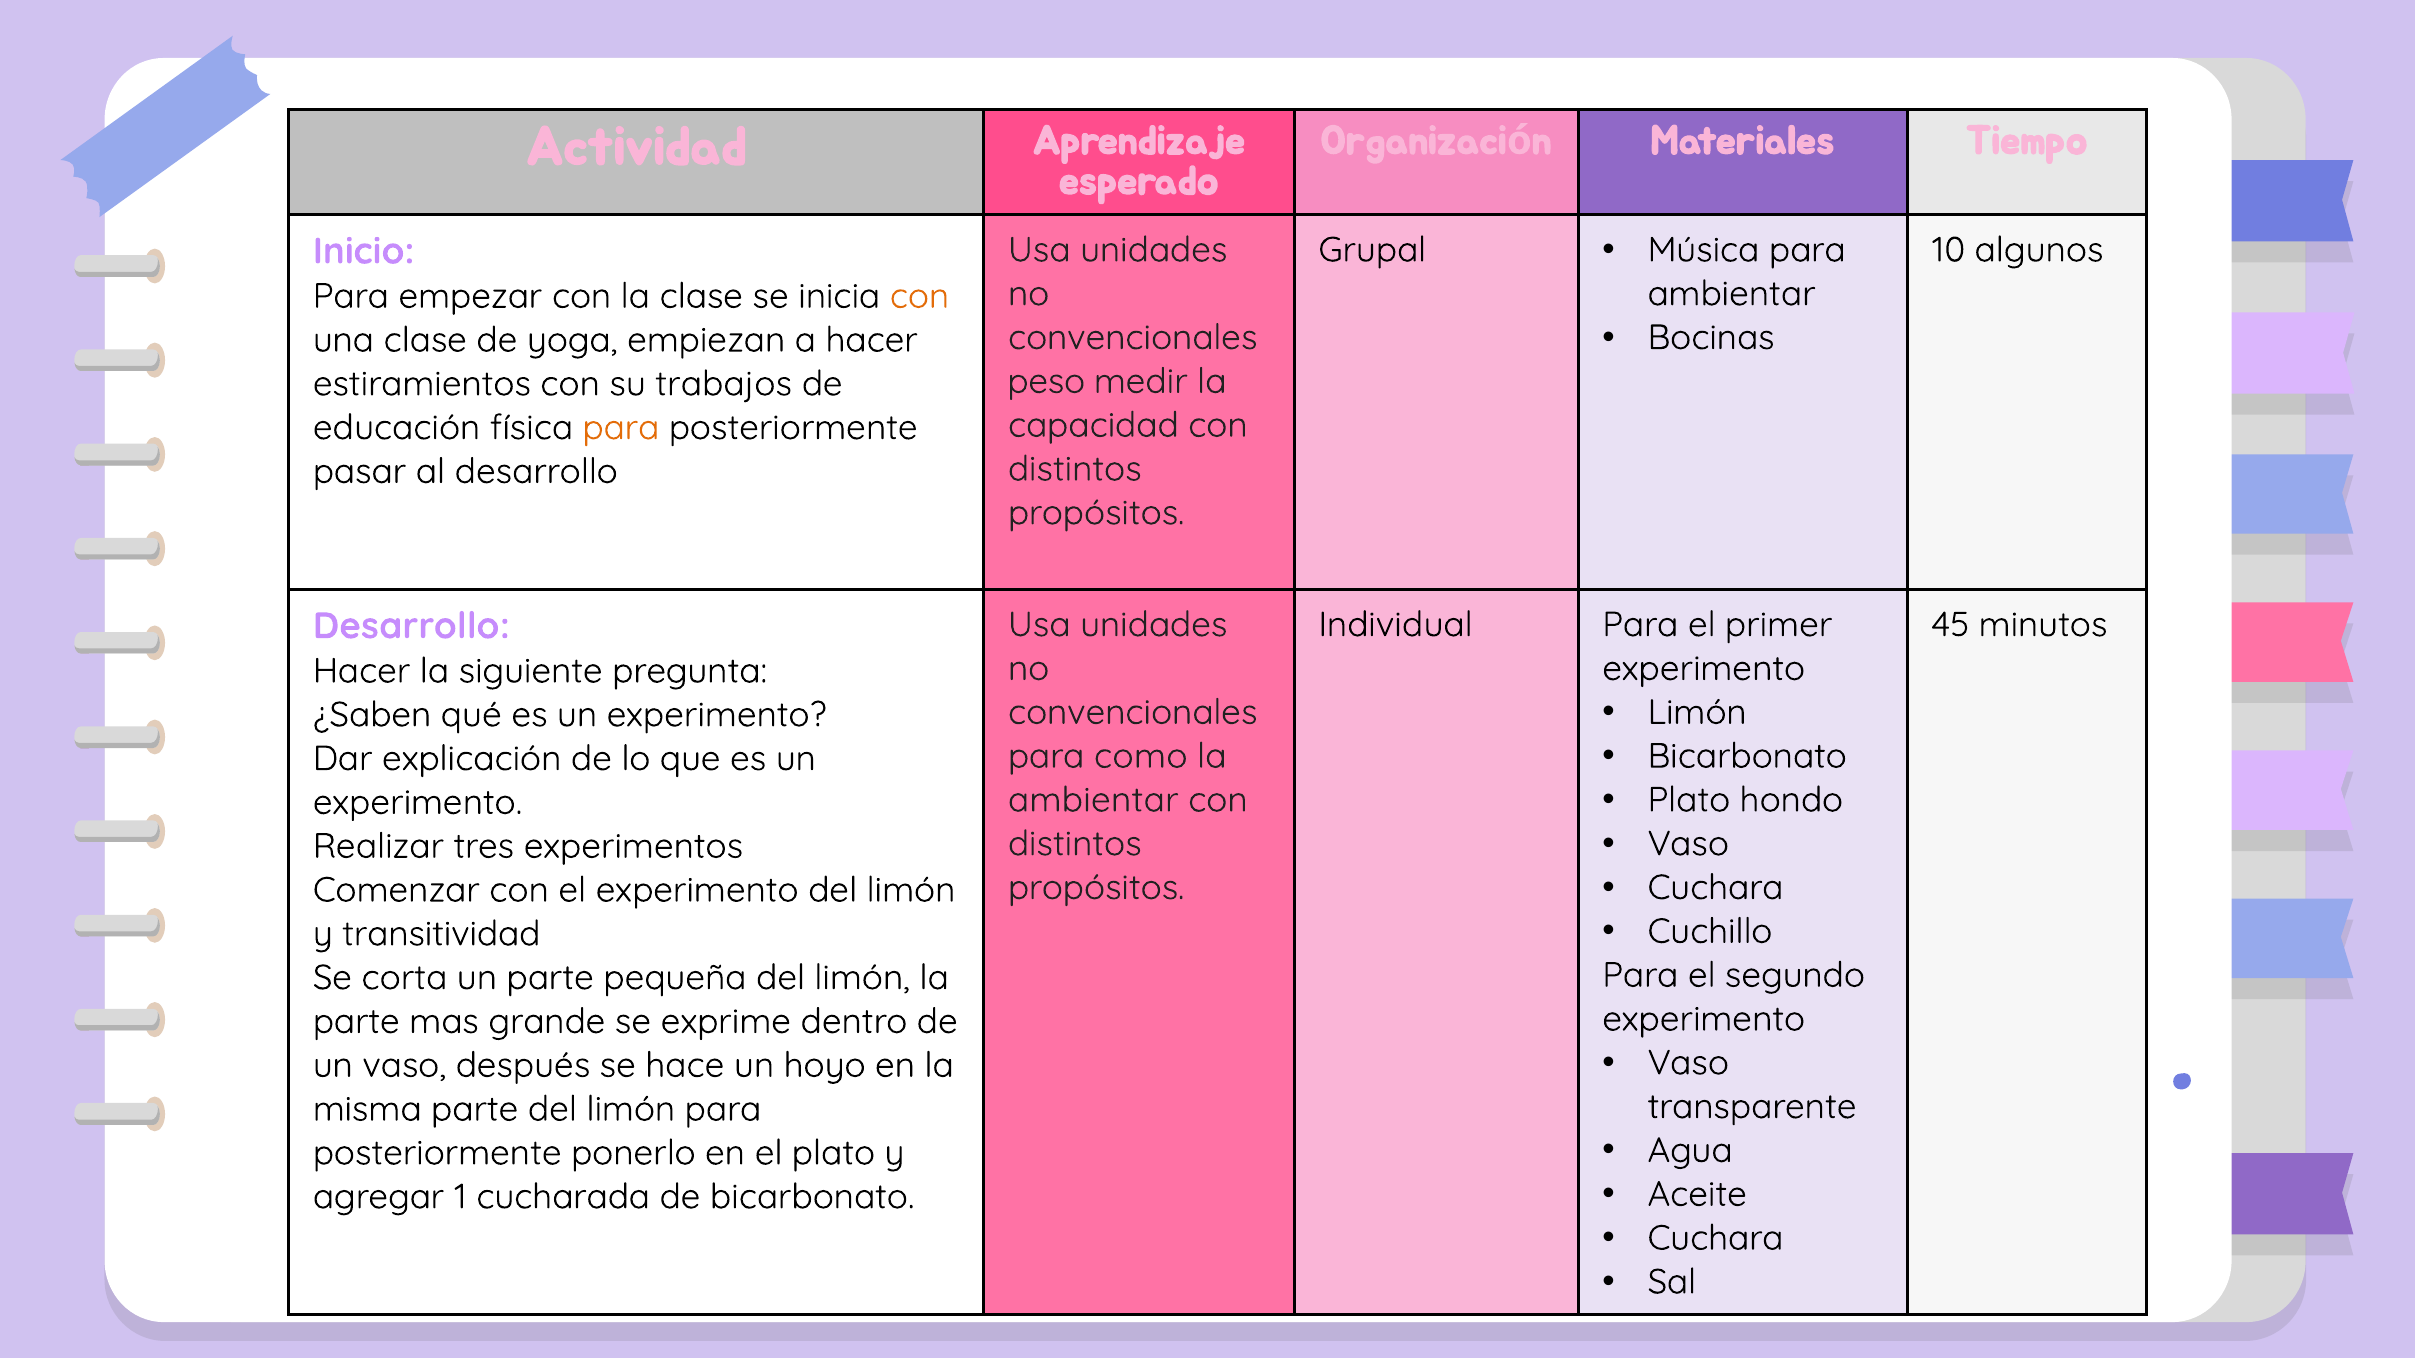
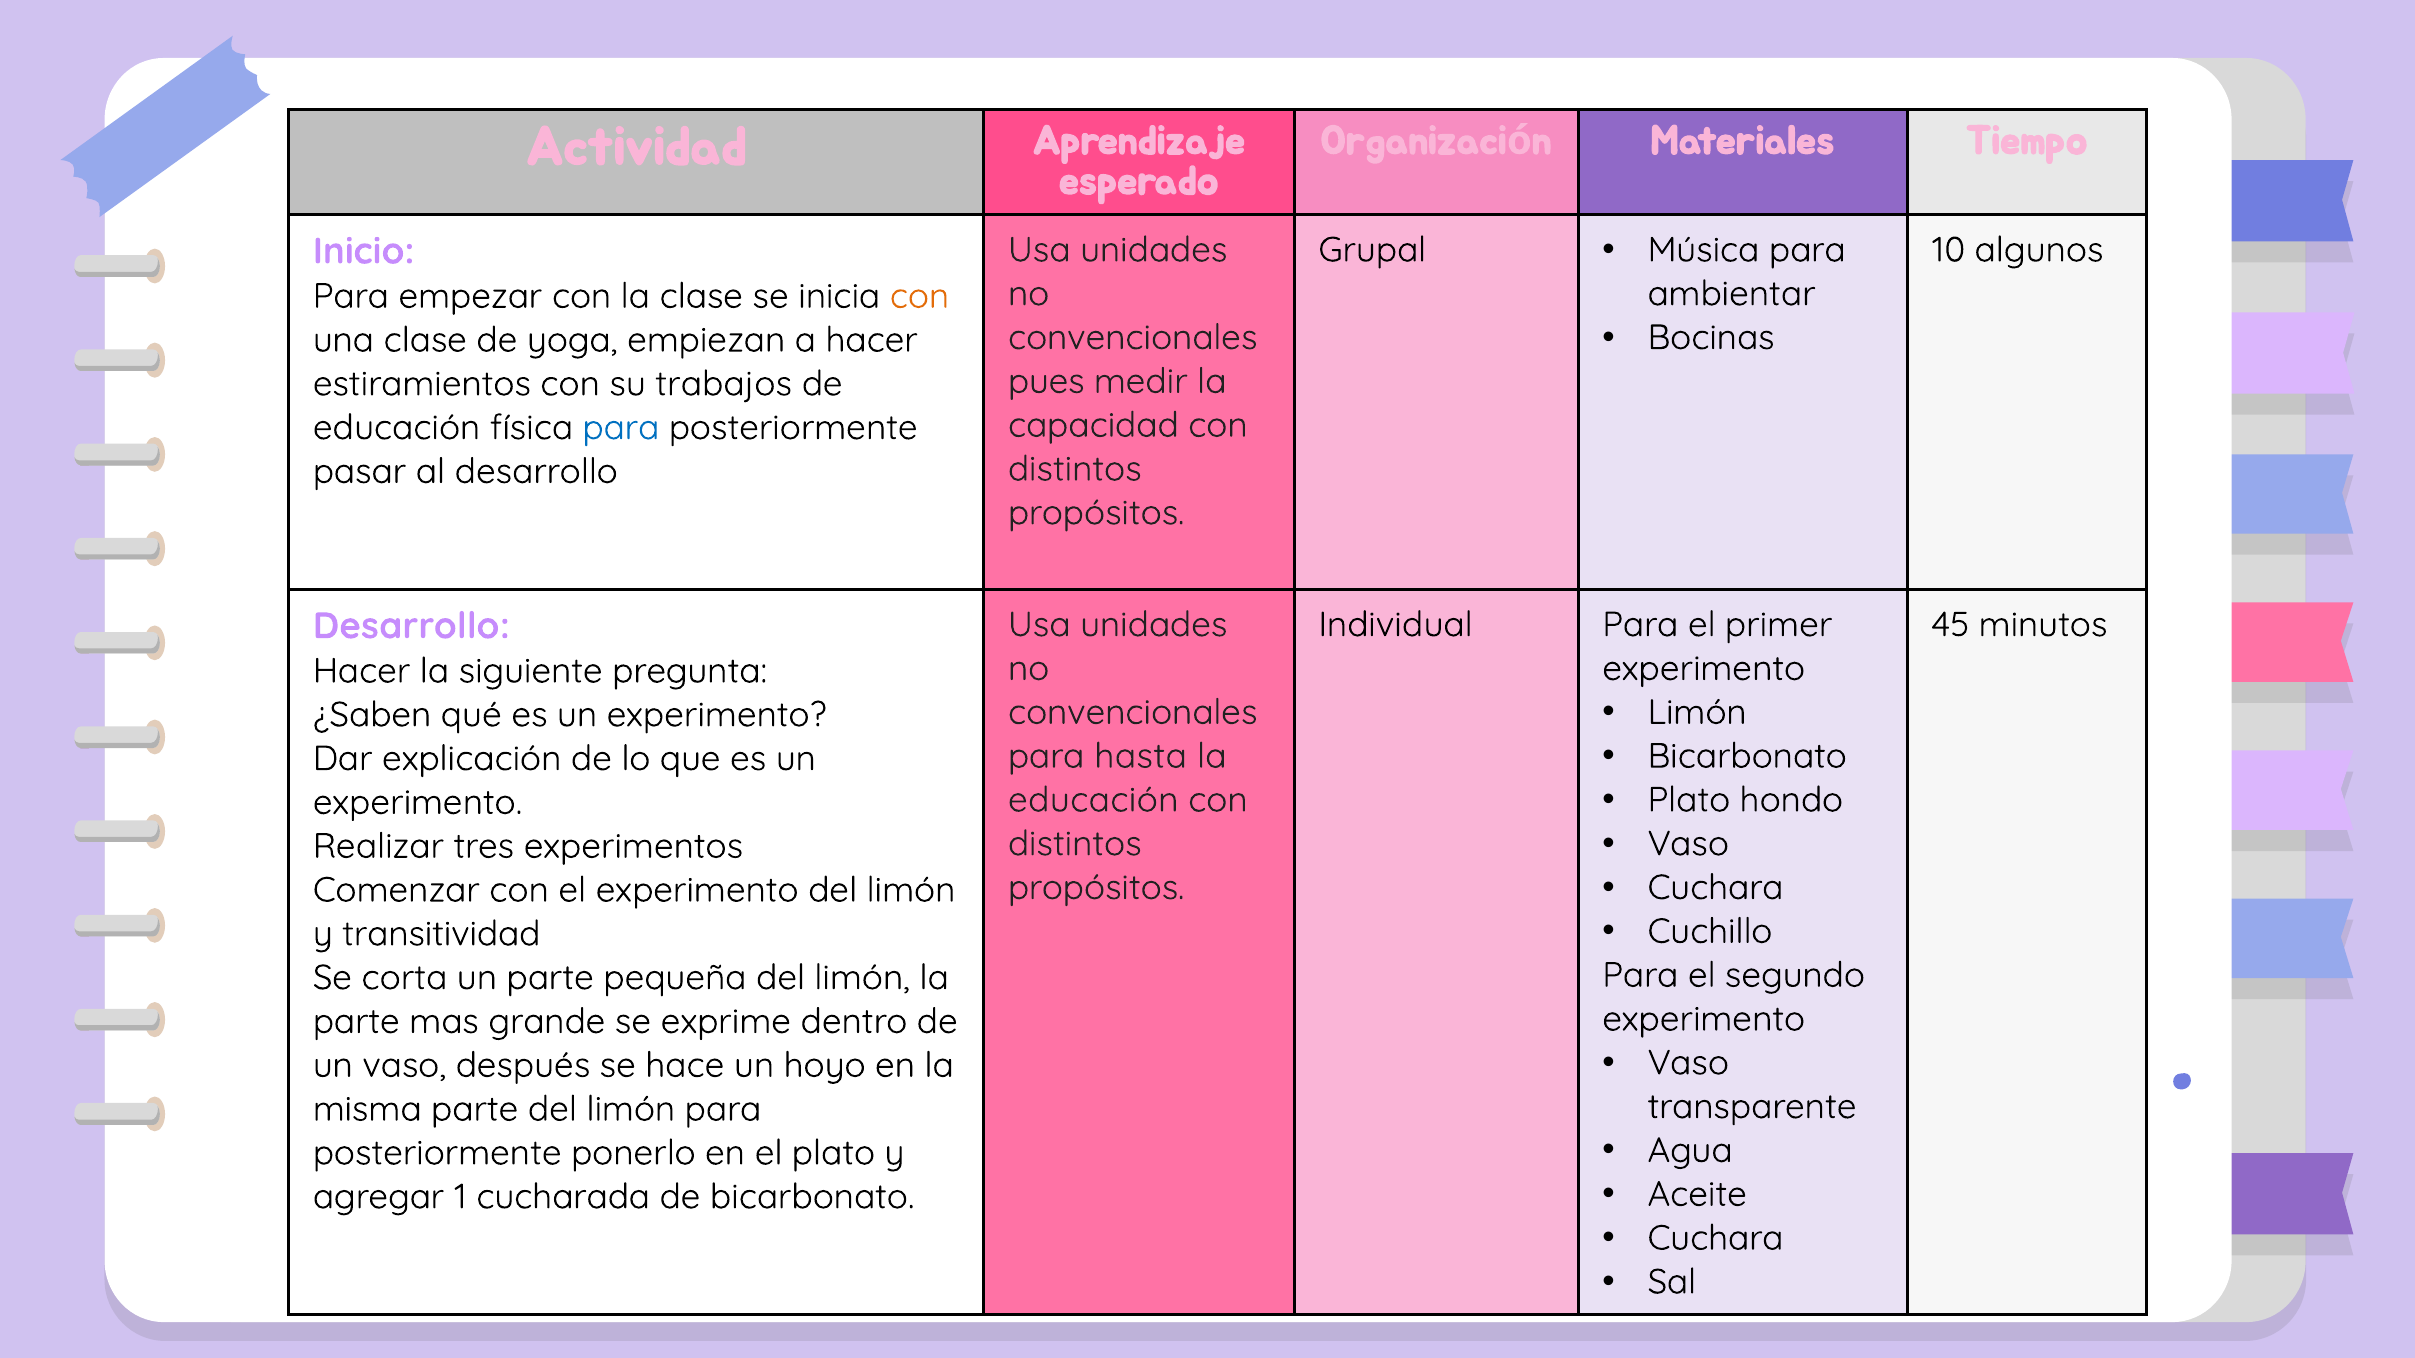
peso: peso -> pues
para at (621, 428) colour: orange -> blue
como: como -> hasta
ambientar at (1093, 800): ambientar -> educación
